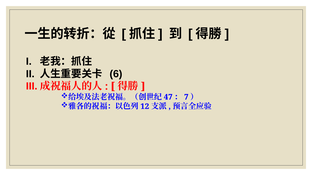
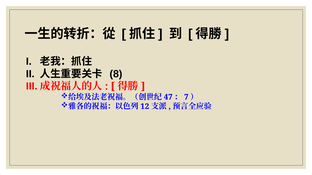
6: 6 -> 8
